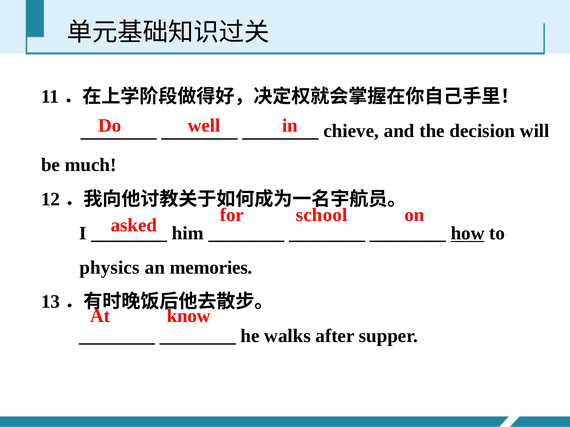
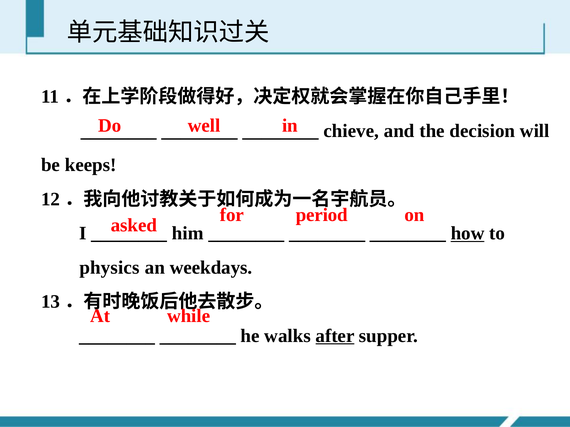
much: much -> keeps
school: school -> period
memories: memories -> weekdays
know: know -> while
after underline: none -> present
